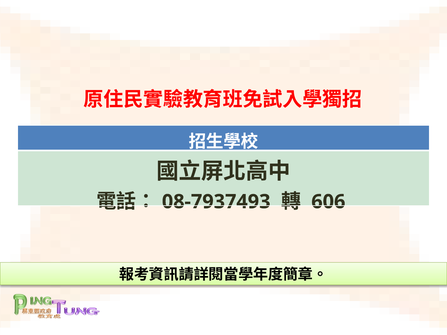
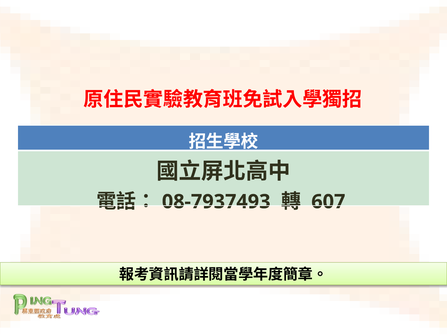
606: 606 -> 607
